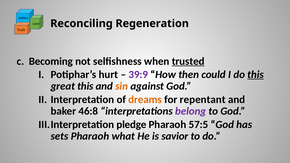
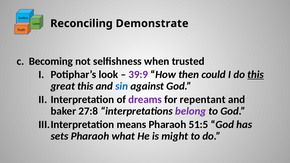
Regeneration: Regeneration -> Demonstrate
trusted underline: present -> none
hurt: hurt -> look
sin colour: orange -> blue
dreams colour: orange -> purple
46:8: 46:8 -> 27:8
pledge: pledge -> means
57:5: 57:5 -> 51:5
savior: savior -> might
